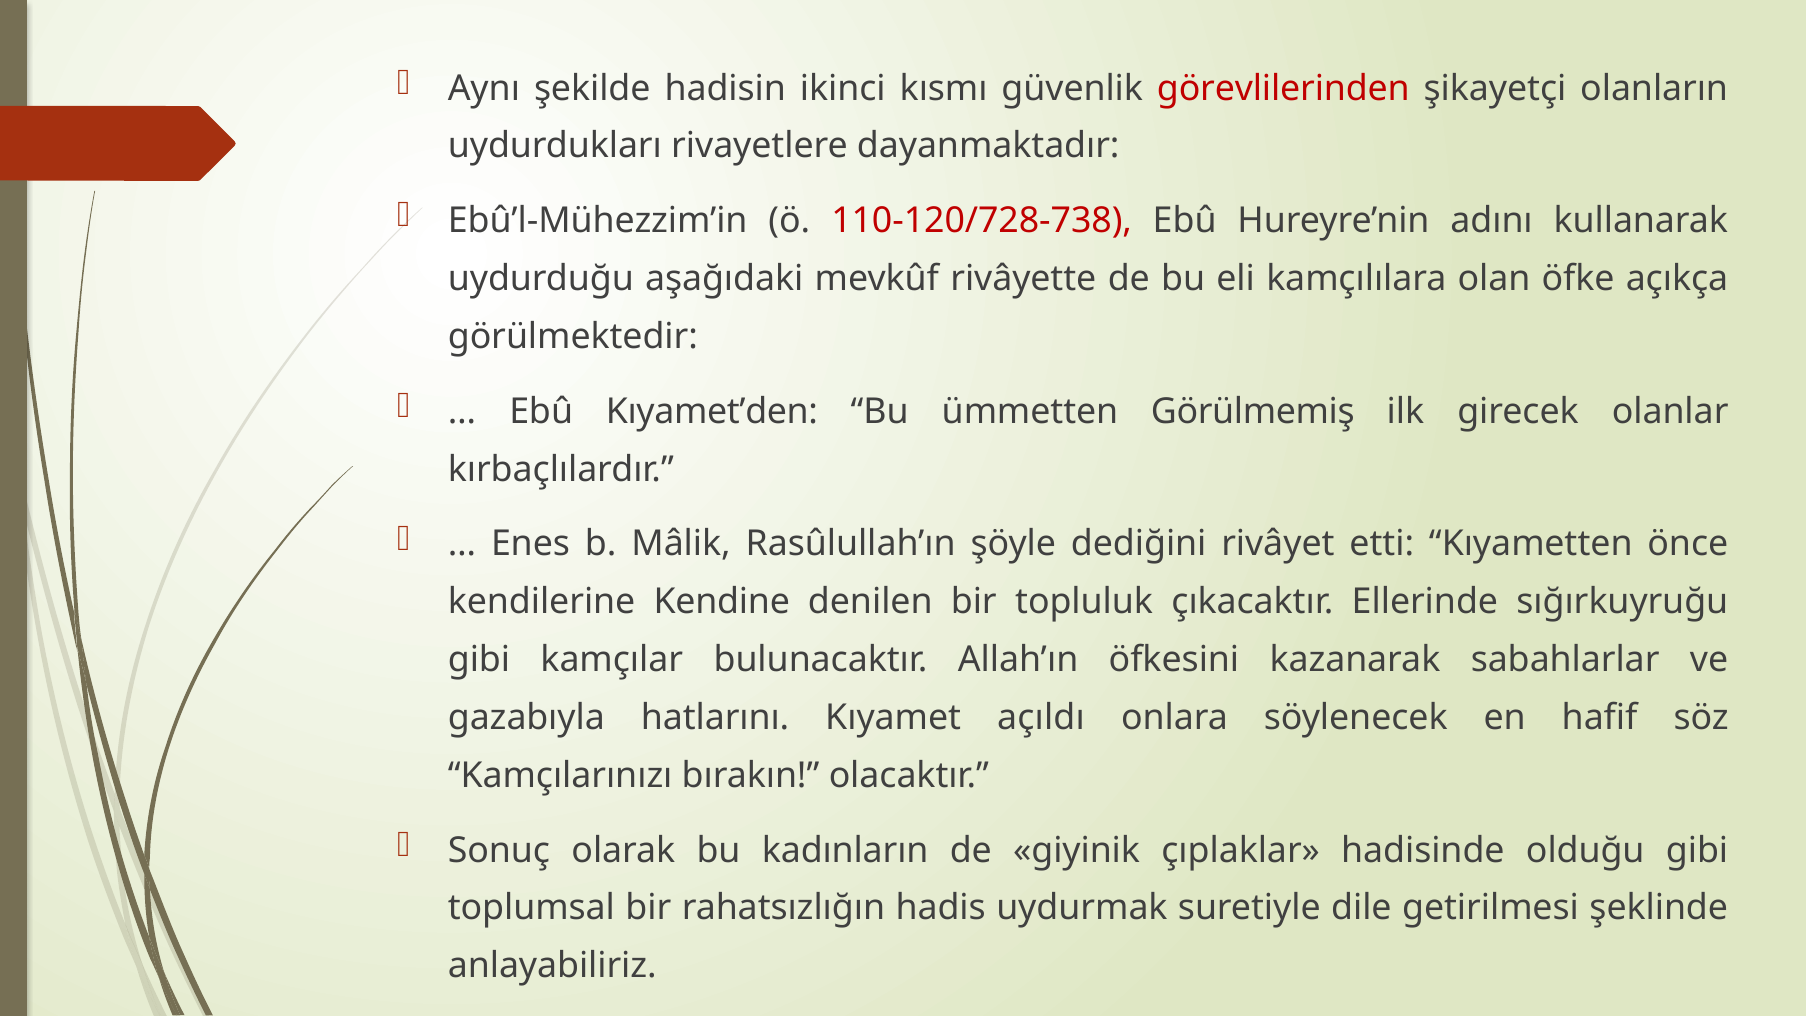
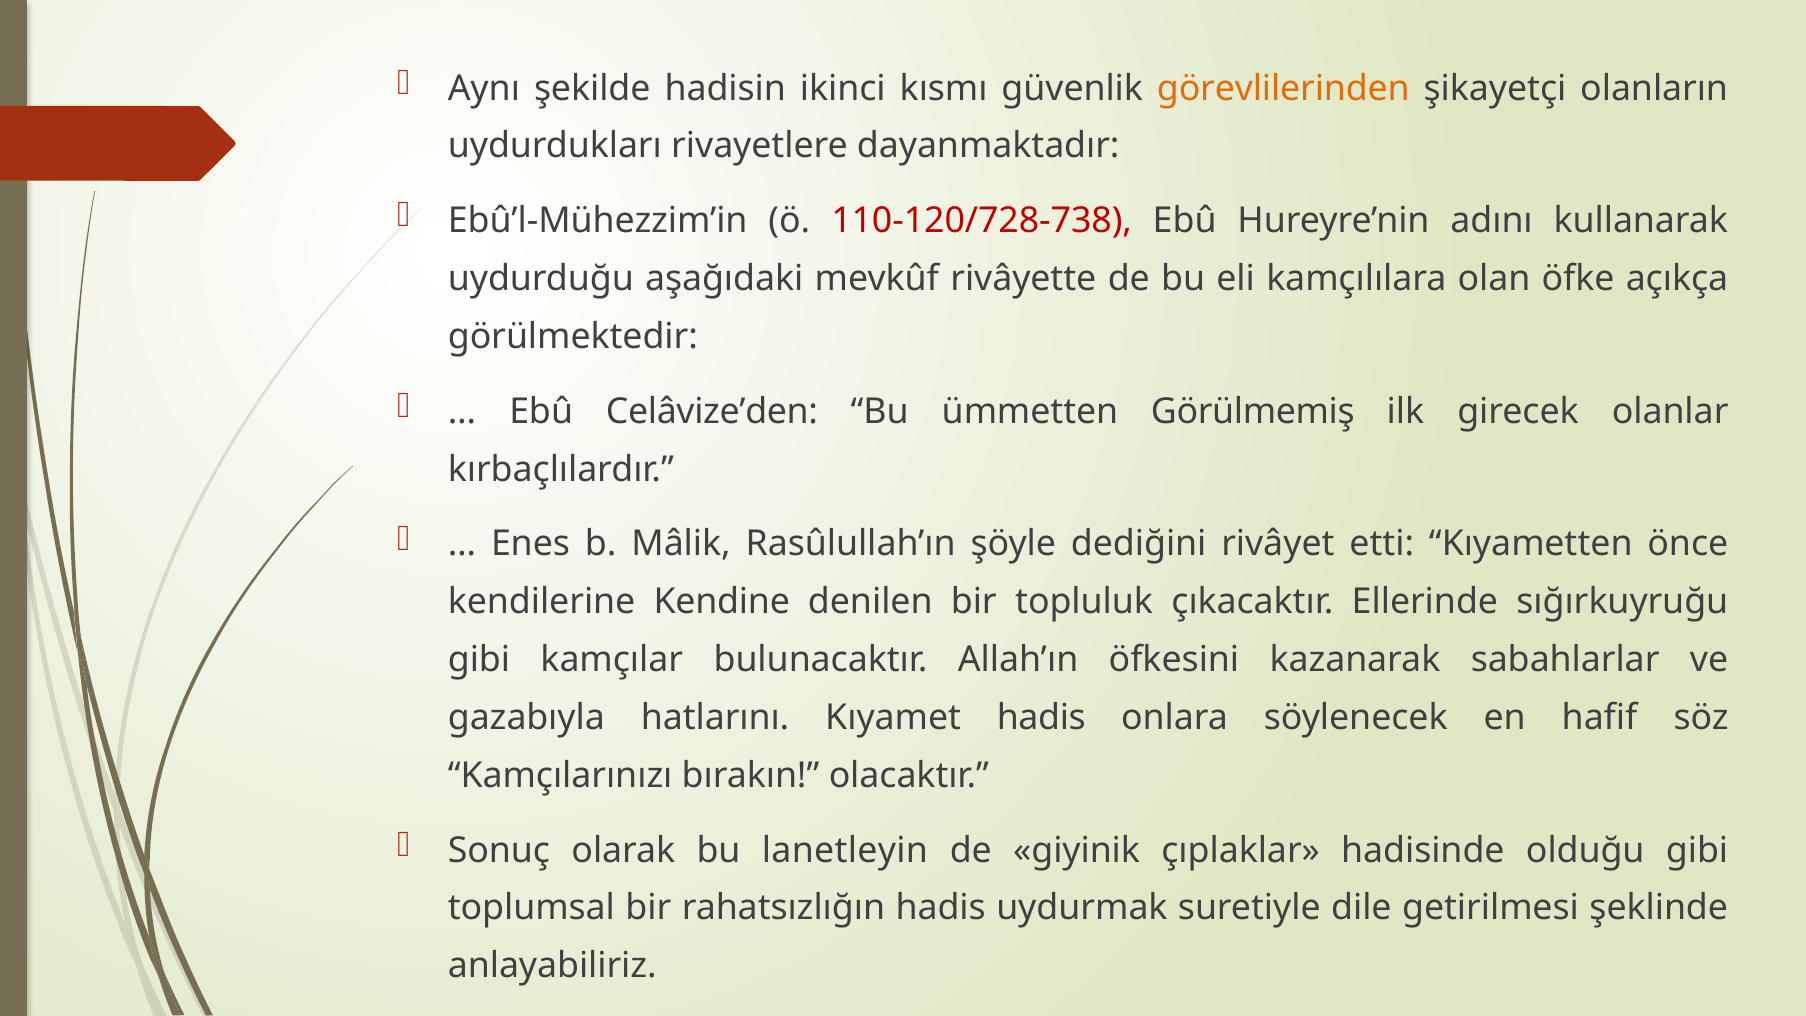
görevlilerinden colour: red -> orange
Kıyamet’den: Kıyamet’den -> Celâvize’den
Kıyamet açıldı: açıldı -> hadis
kadınların: kadınların -> lanetleyin
